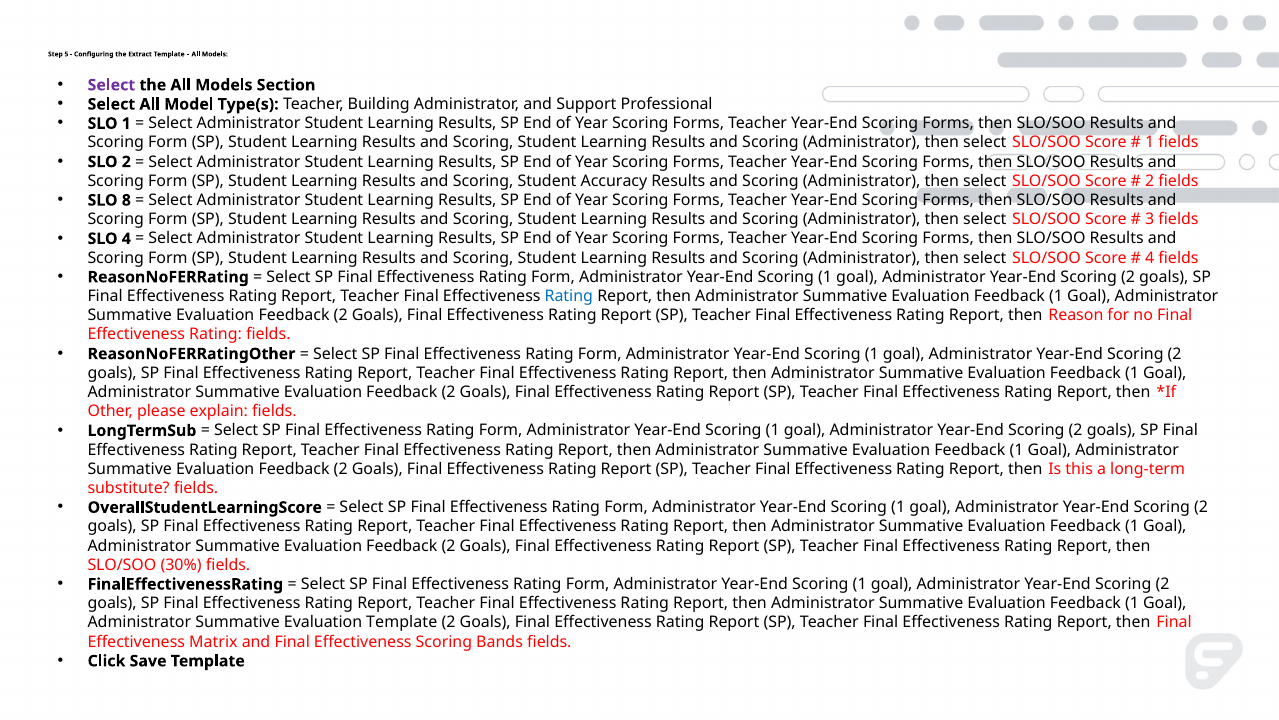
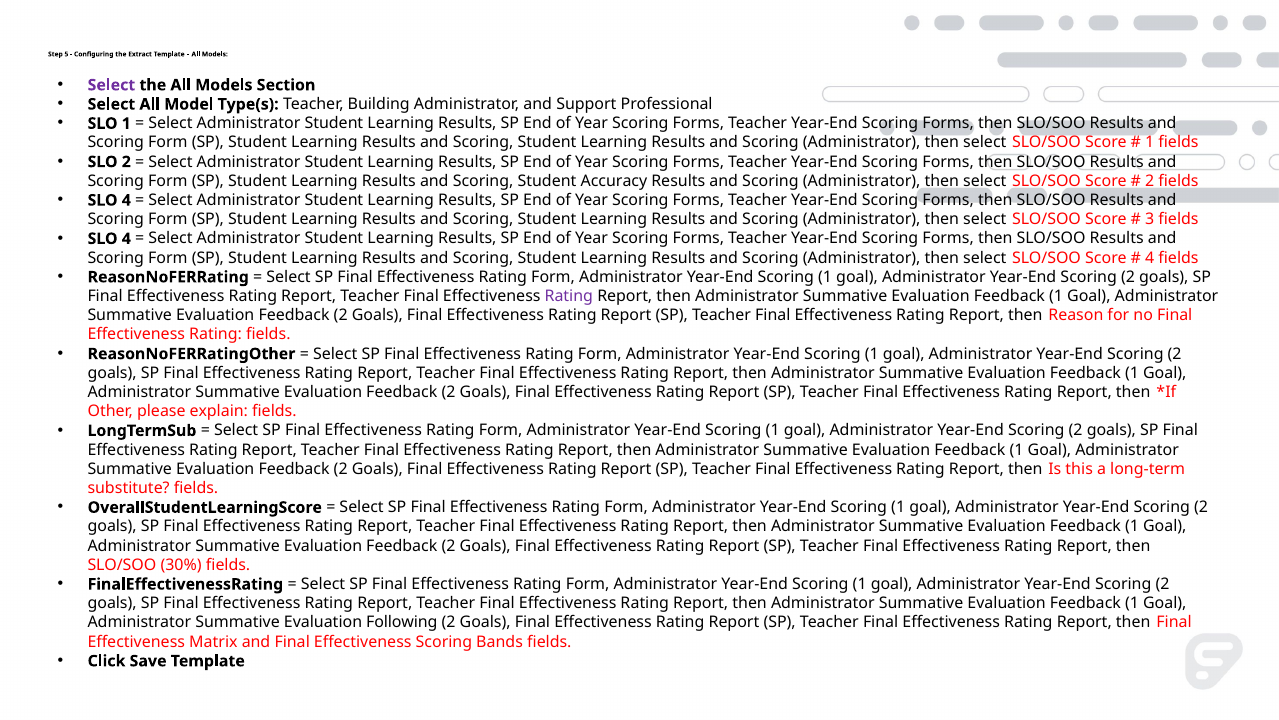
8 at (126, 200): 8 -> 4
Rating at (569, 296) colour: blue -> purple
Evaluation Template: Template -> Following
